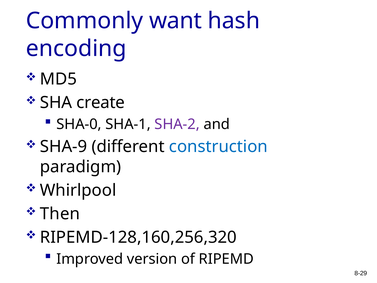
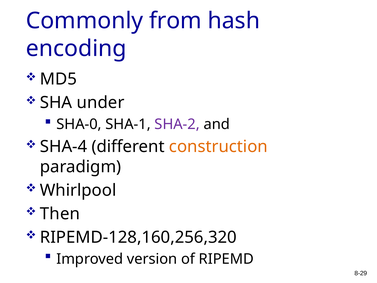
want: want -> from
create: create -> under
SHA-9: SHA-9 -> SHA-4
construction colour: blue -> orange
